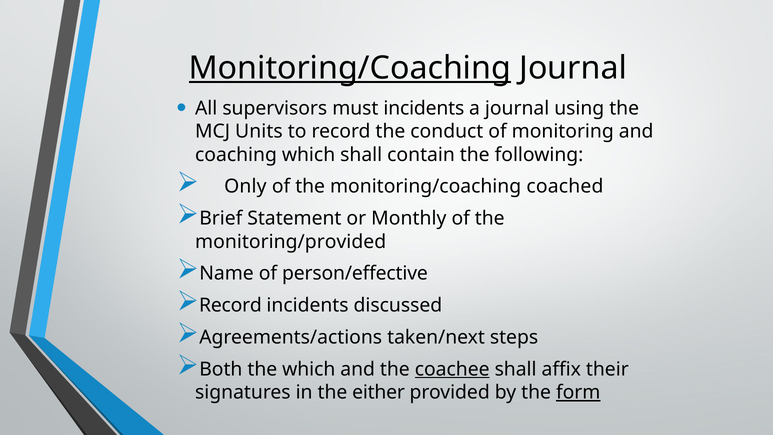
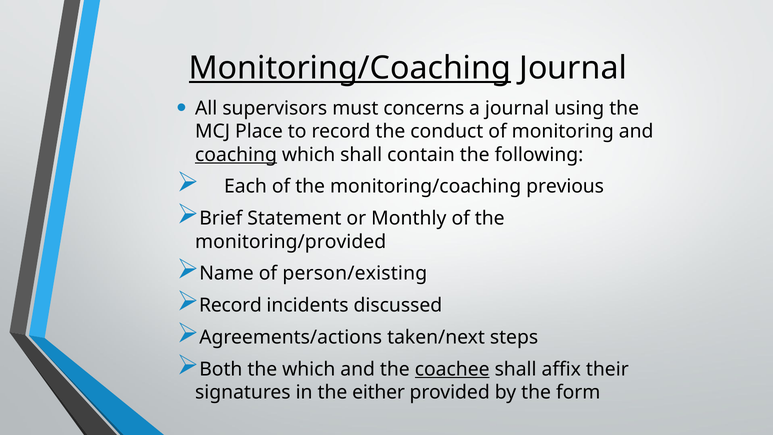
must incidents: incidents -> concerns
Units: Units -> Place
coaching underline: none -> present
Only: Only -> Each
coached: coached -> previous
person/effective: person/effective -> person/existing
form underline: present -> none
